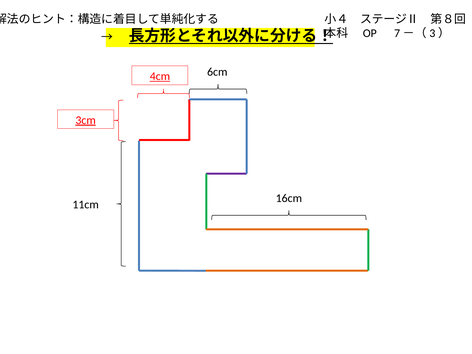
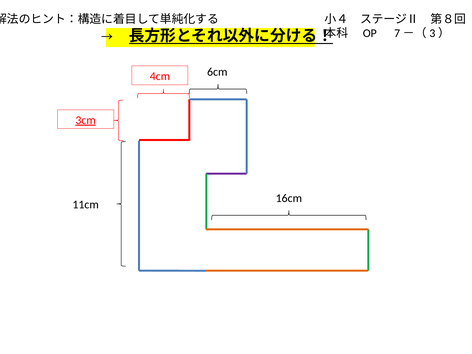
4cm underline: present -> none
